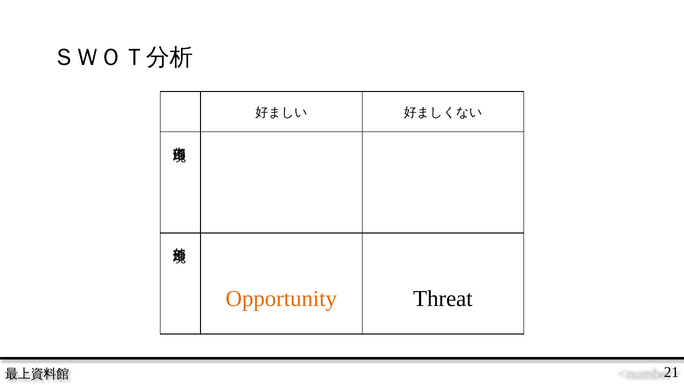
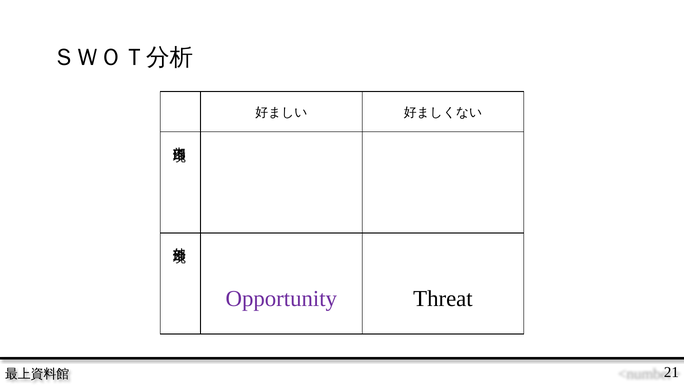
Opportunity colour: orange -> purple
